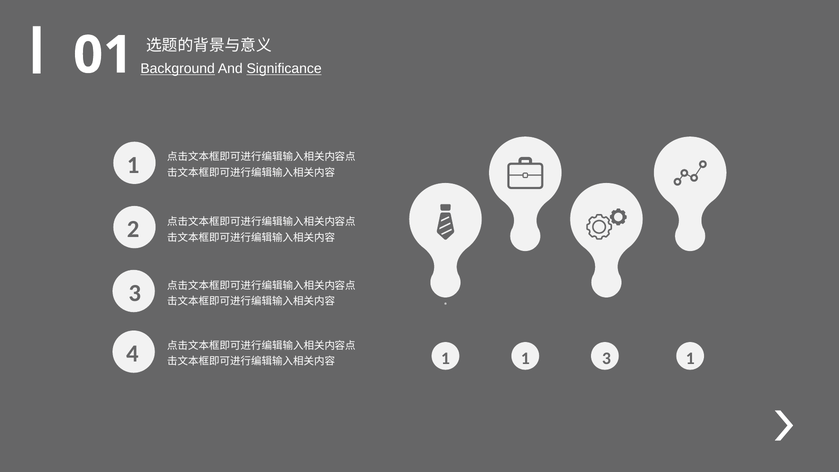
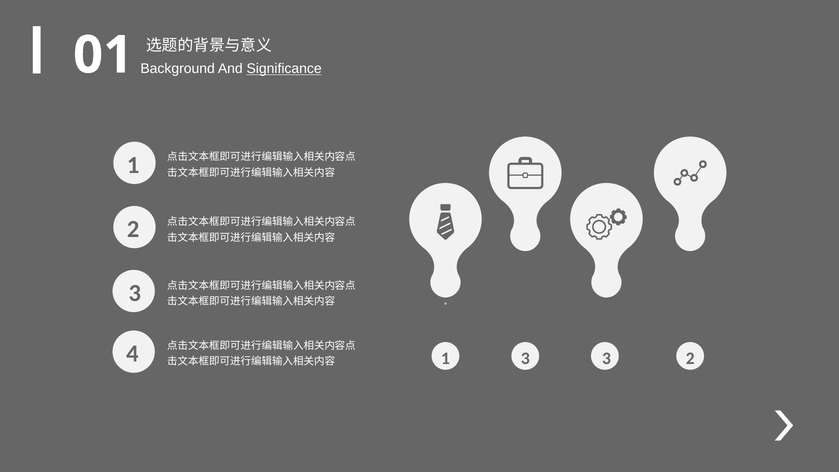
Background underline: present -> none
1 at (525, 359): 1 -> 3
3 1: 1 -> 2
